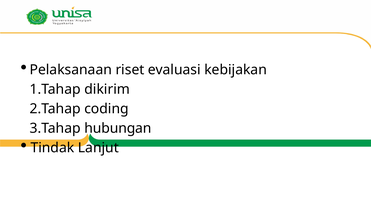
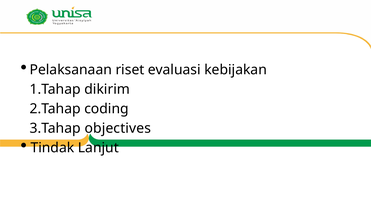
hubungan: hubungan -> objectives
